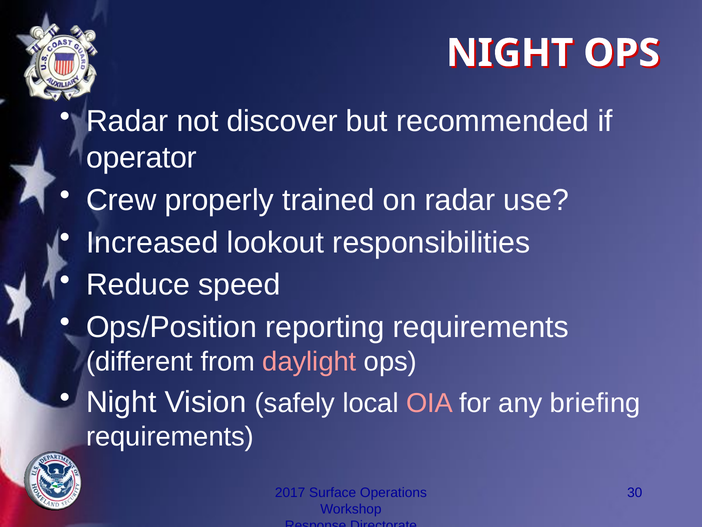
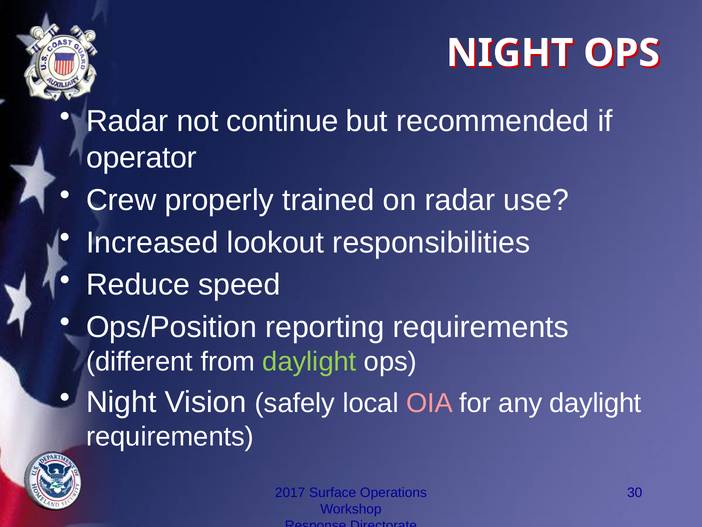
discover: discover -> continue
daylight at (309, 361) colour: pink -> light green
any briefing: briefing -> daylight
